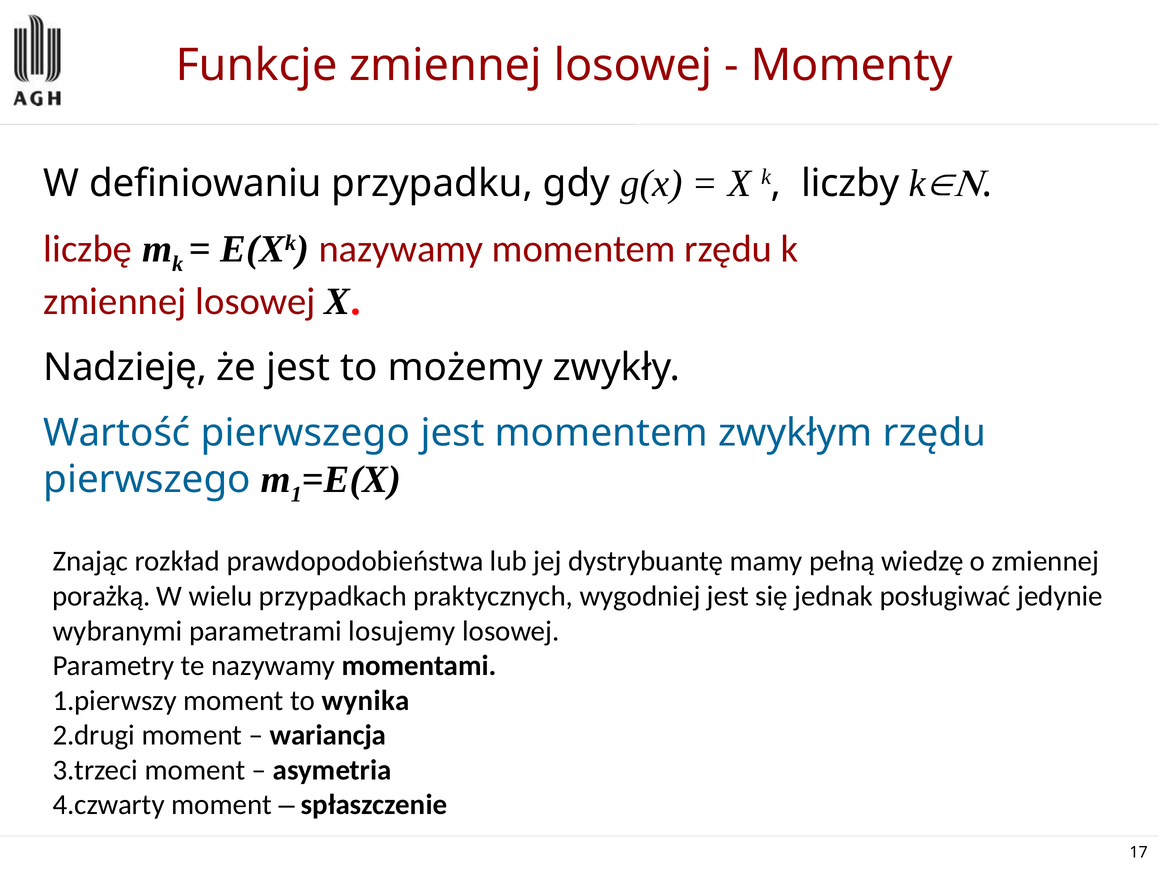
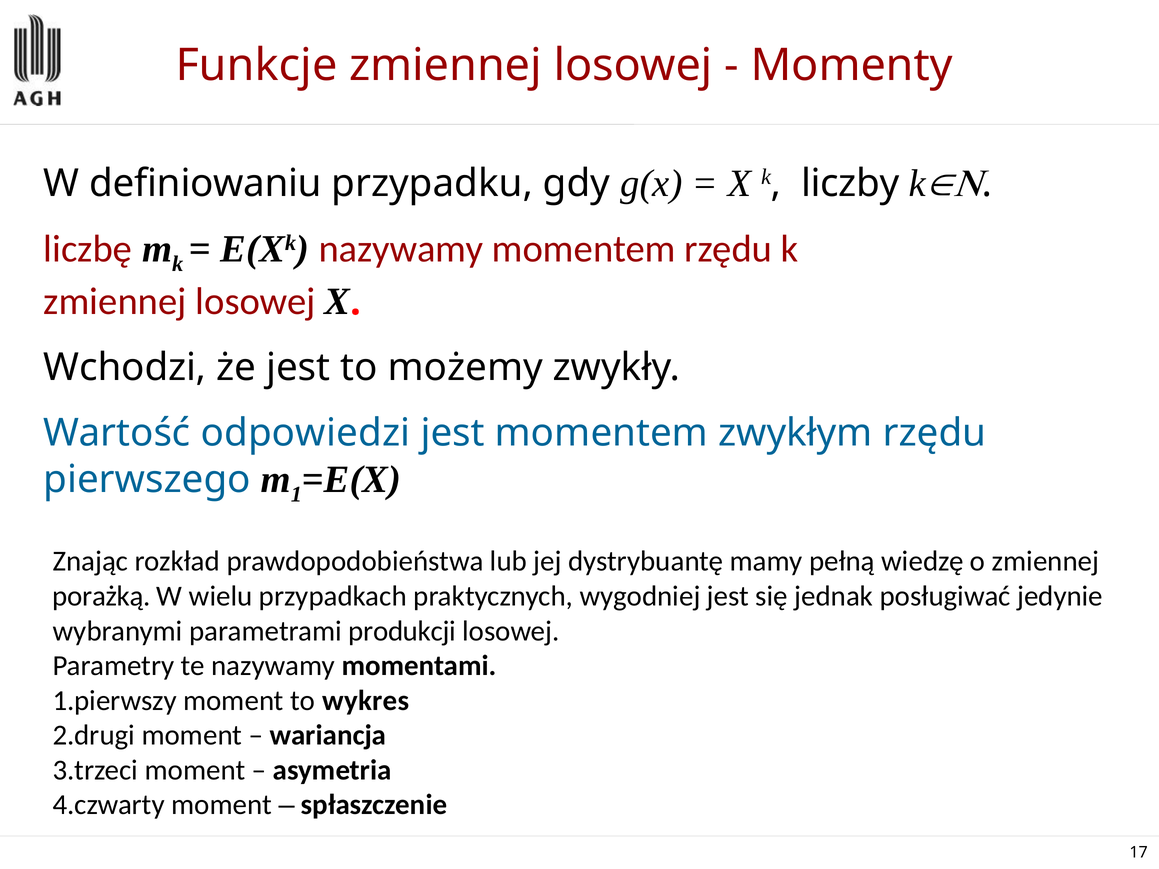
Nadzieję: Nadzieję -> Wchodzi
Wartość pierwszego: pierwszego -> odpowiedzi
losujemy: losujemy -> produkcji
wynika: wynika -> wykres
